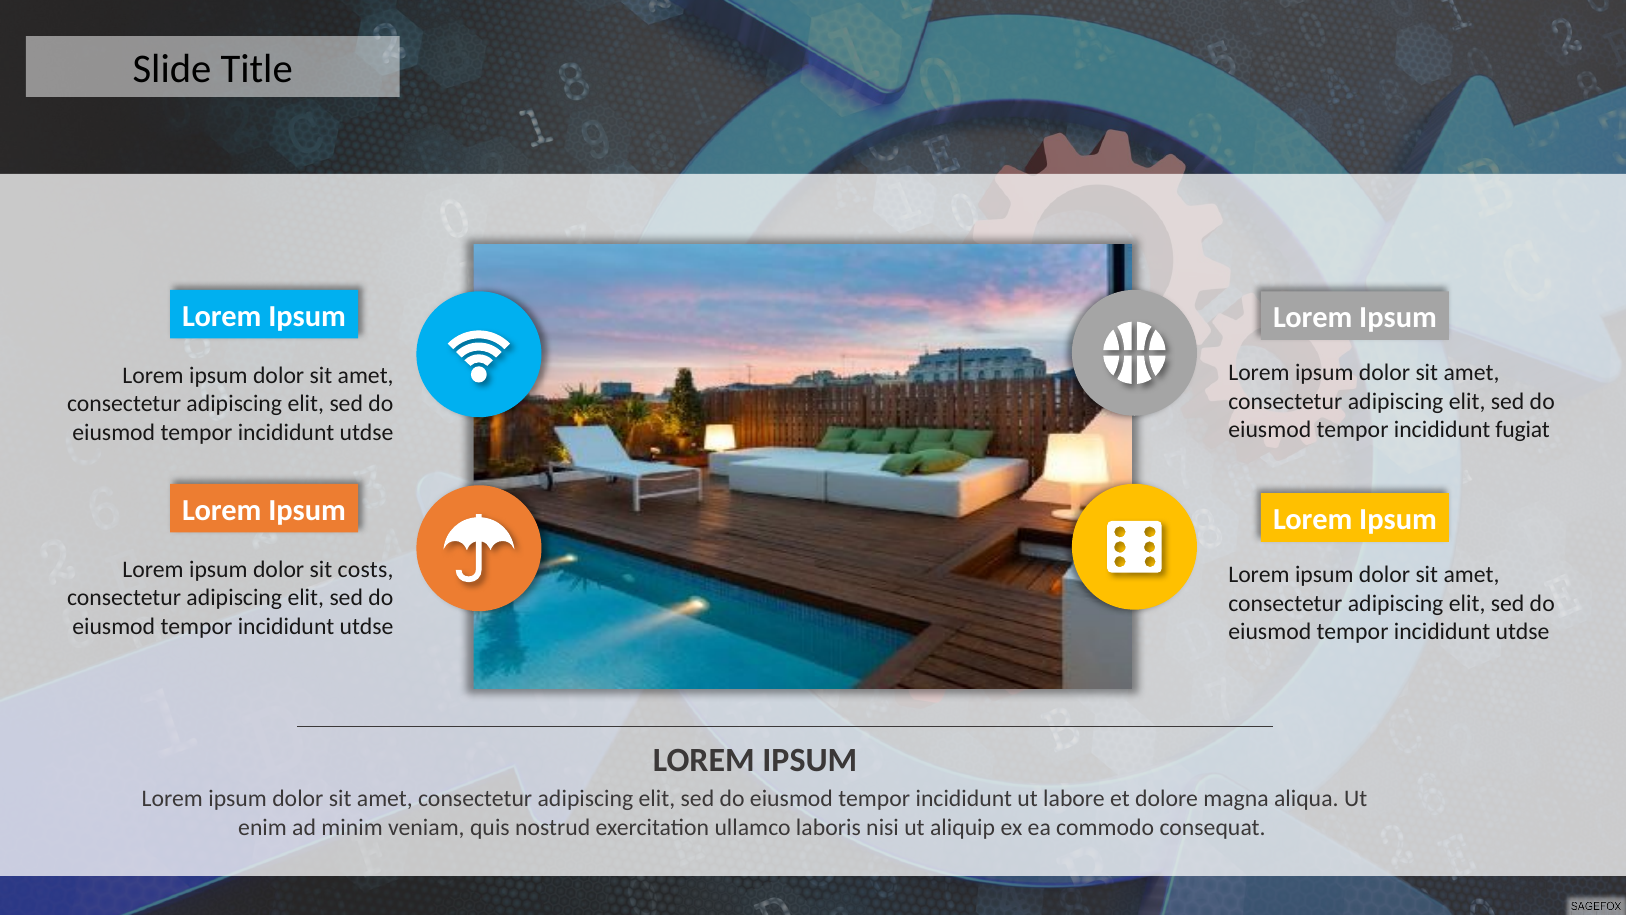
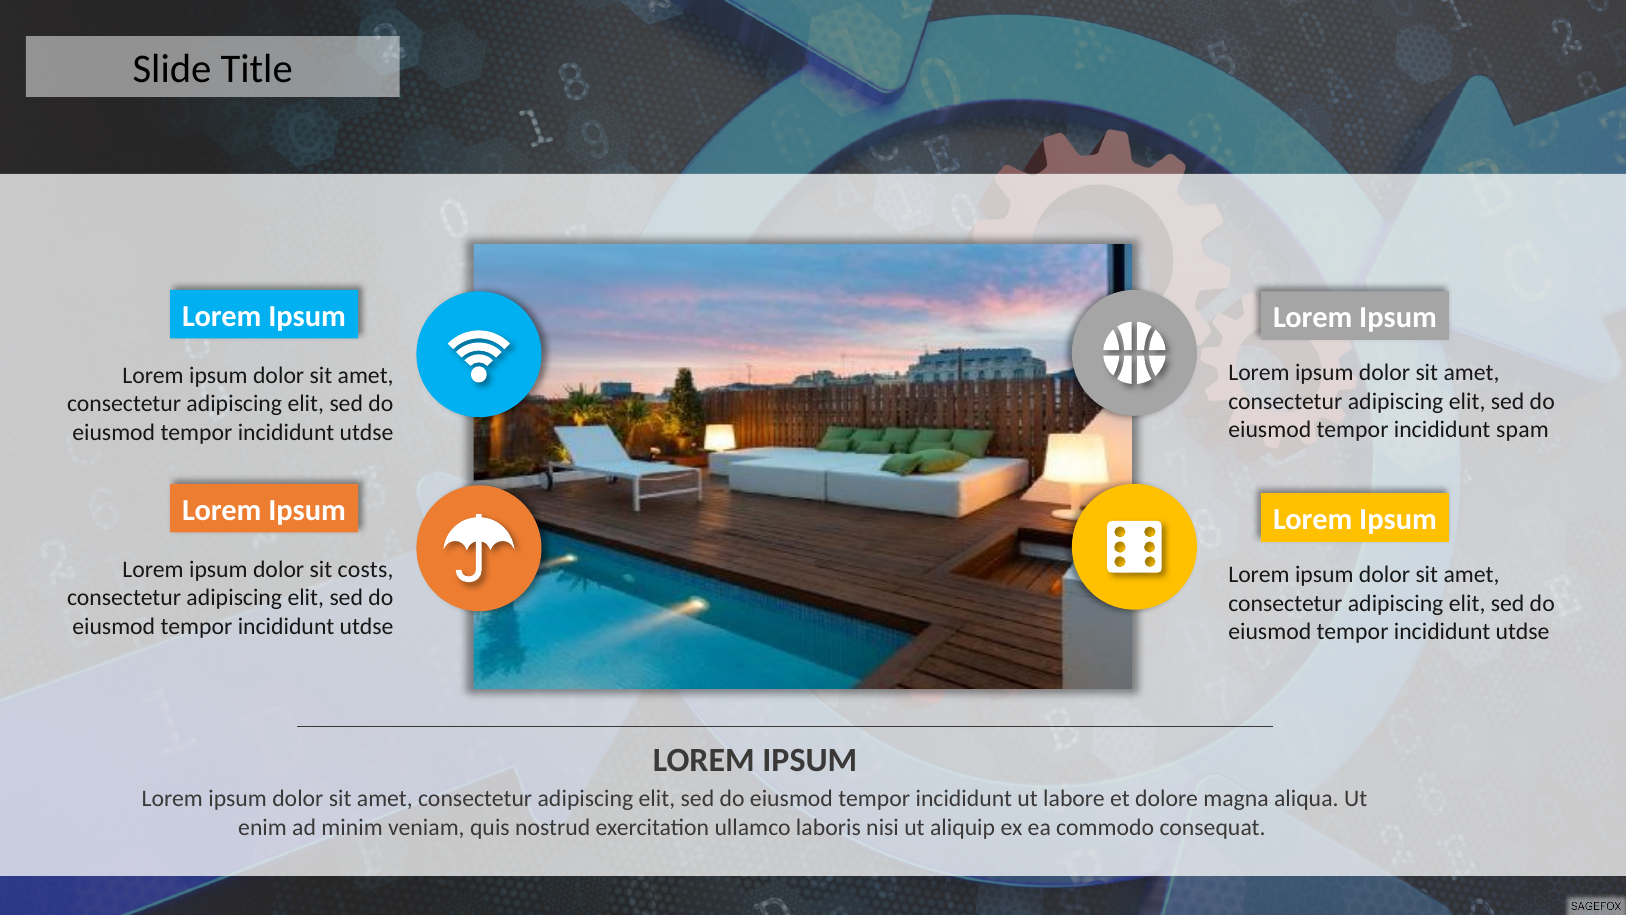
fugiat: fugiat -> spam
